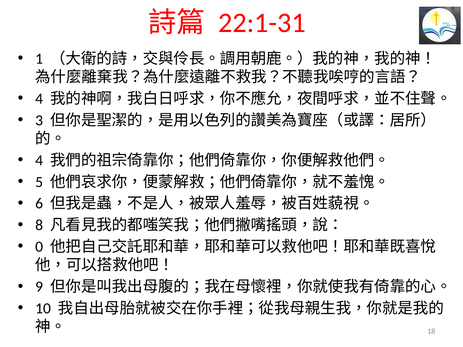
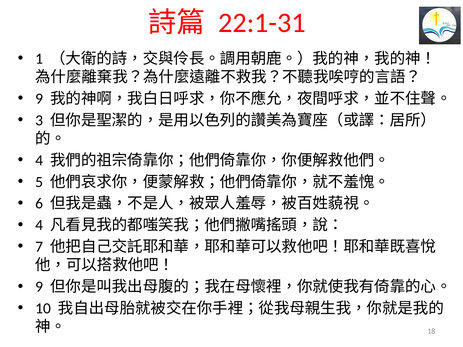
4 at (39, 99): 4 -> 9
8 at (39, 225): 8 -> 4
0: 0 -> 7
